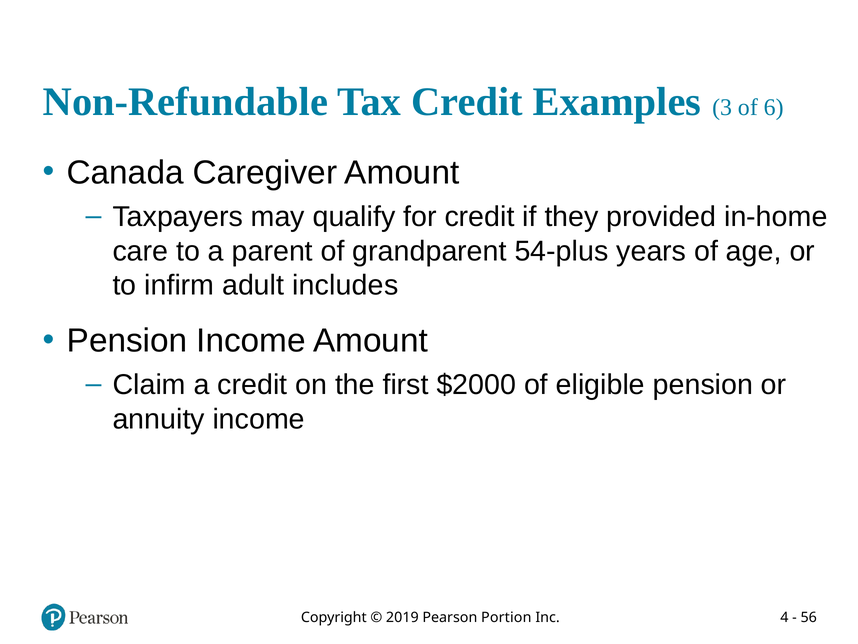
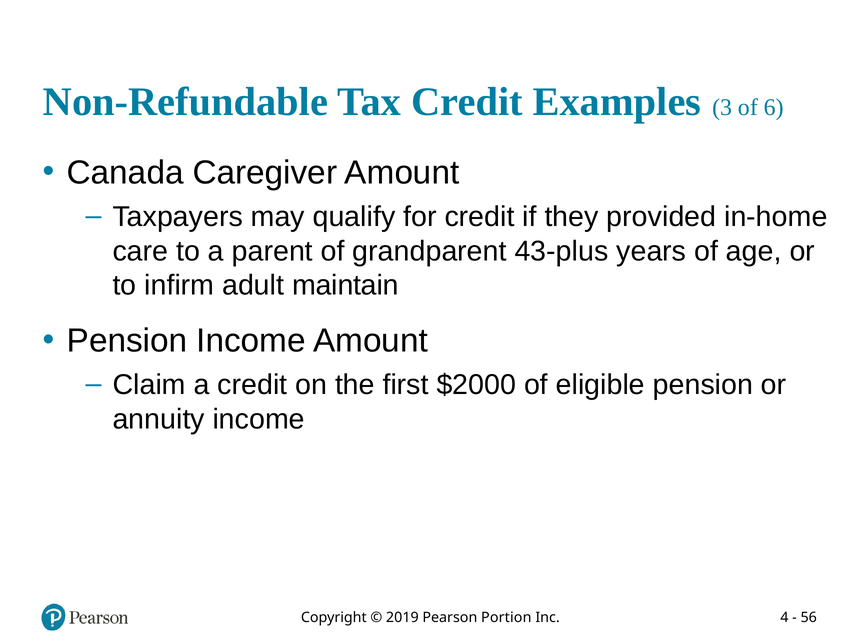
54-plus: 54-plus -> 43-plus
includes: includes -> maintain
